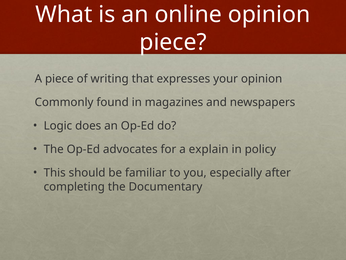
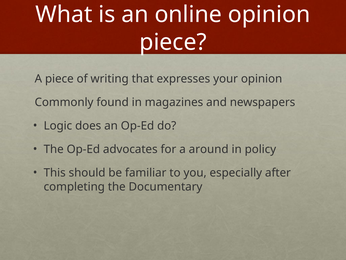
explain: explain -> around
